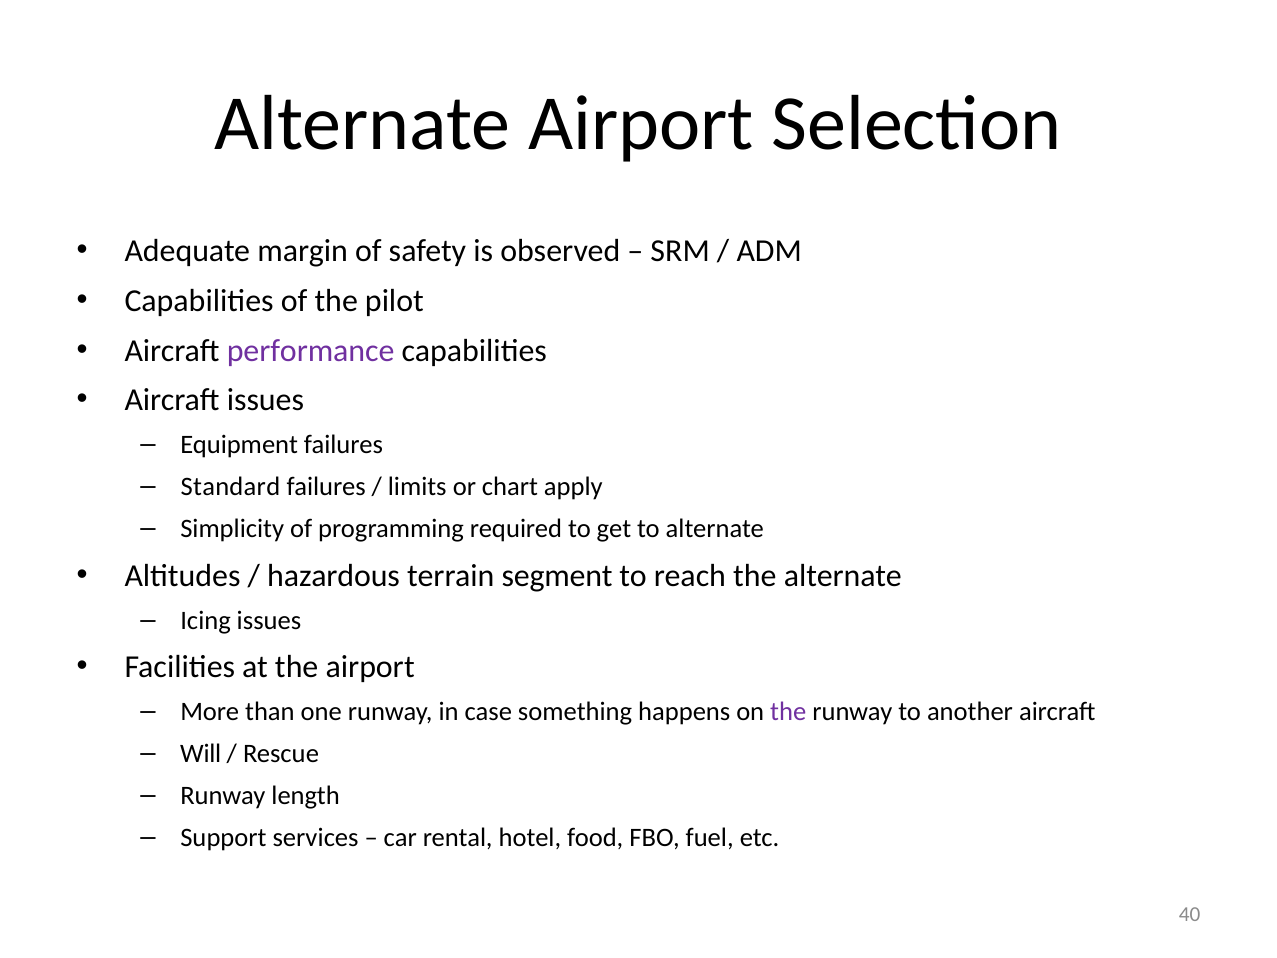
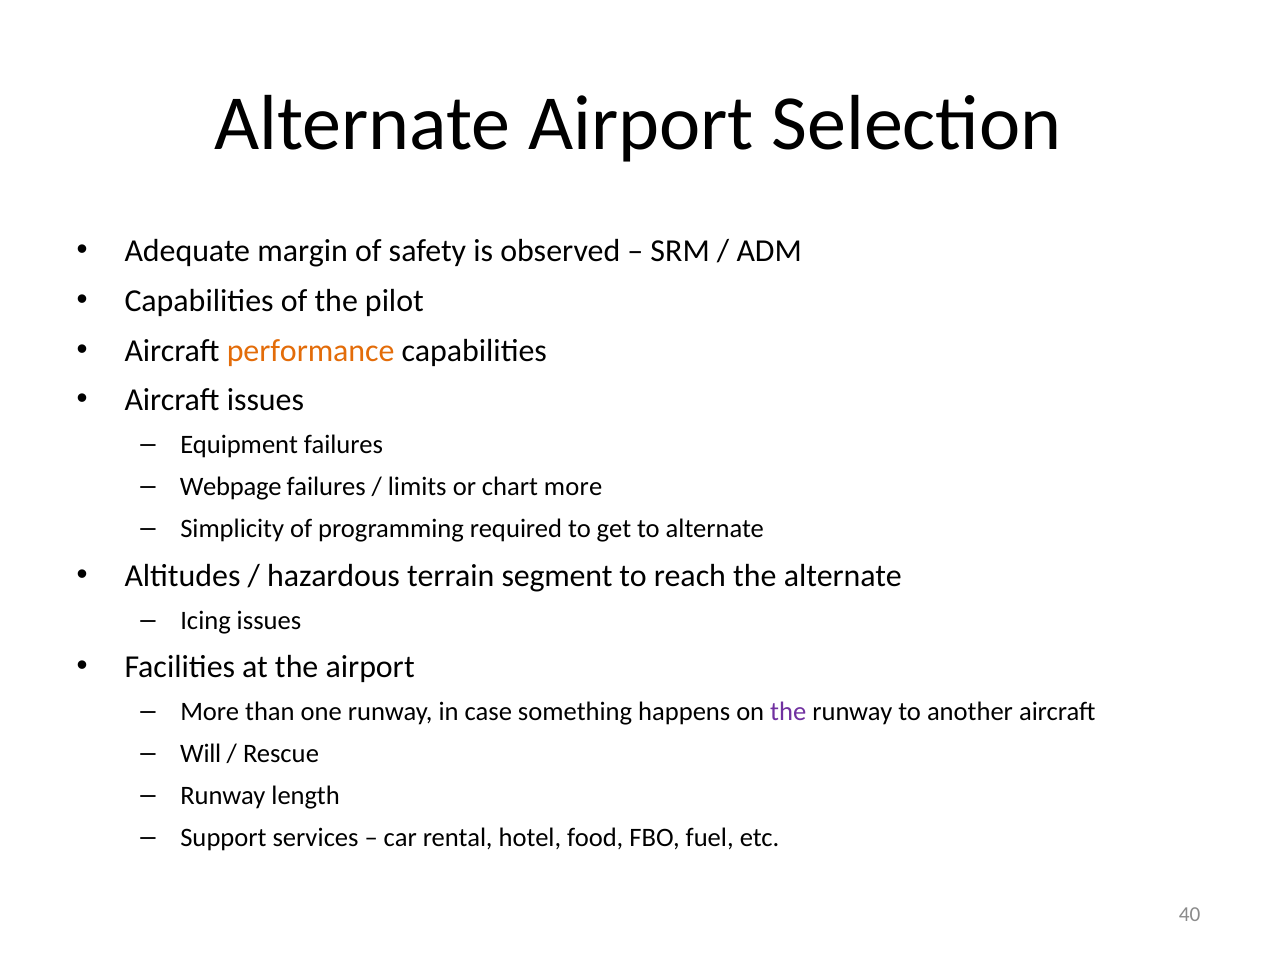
performance colour: purple -> orange
Standard: Standard -> Webpage
chart apply: apply -> more
